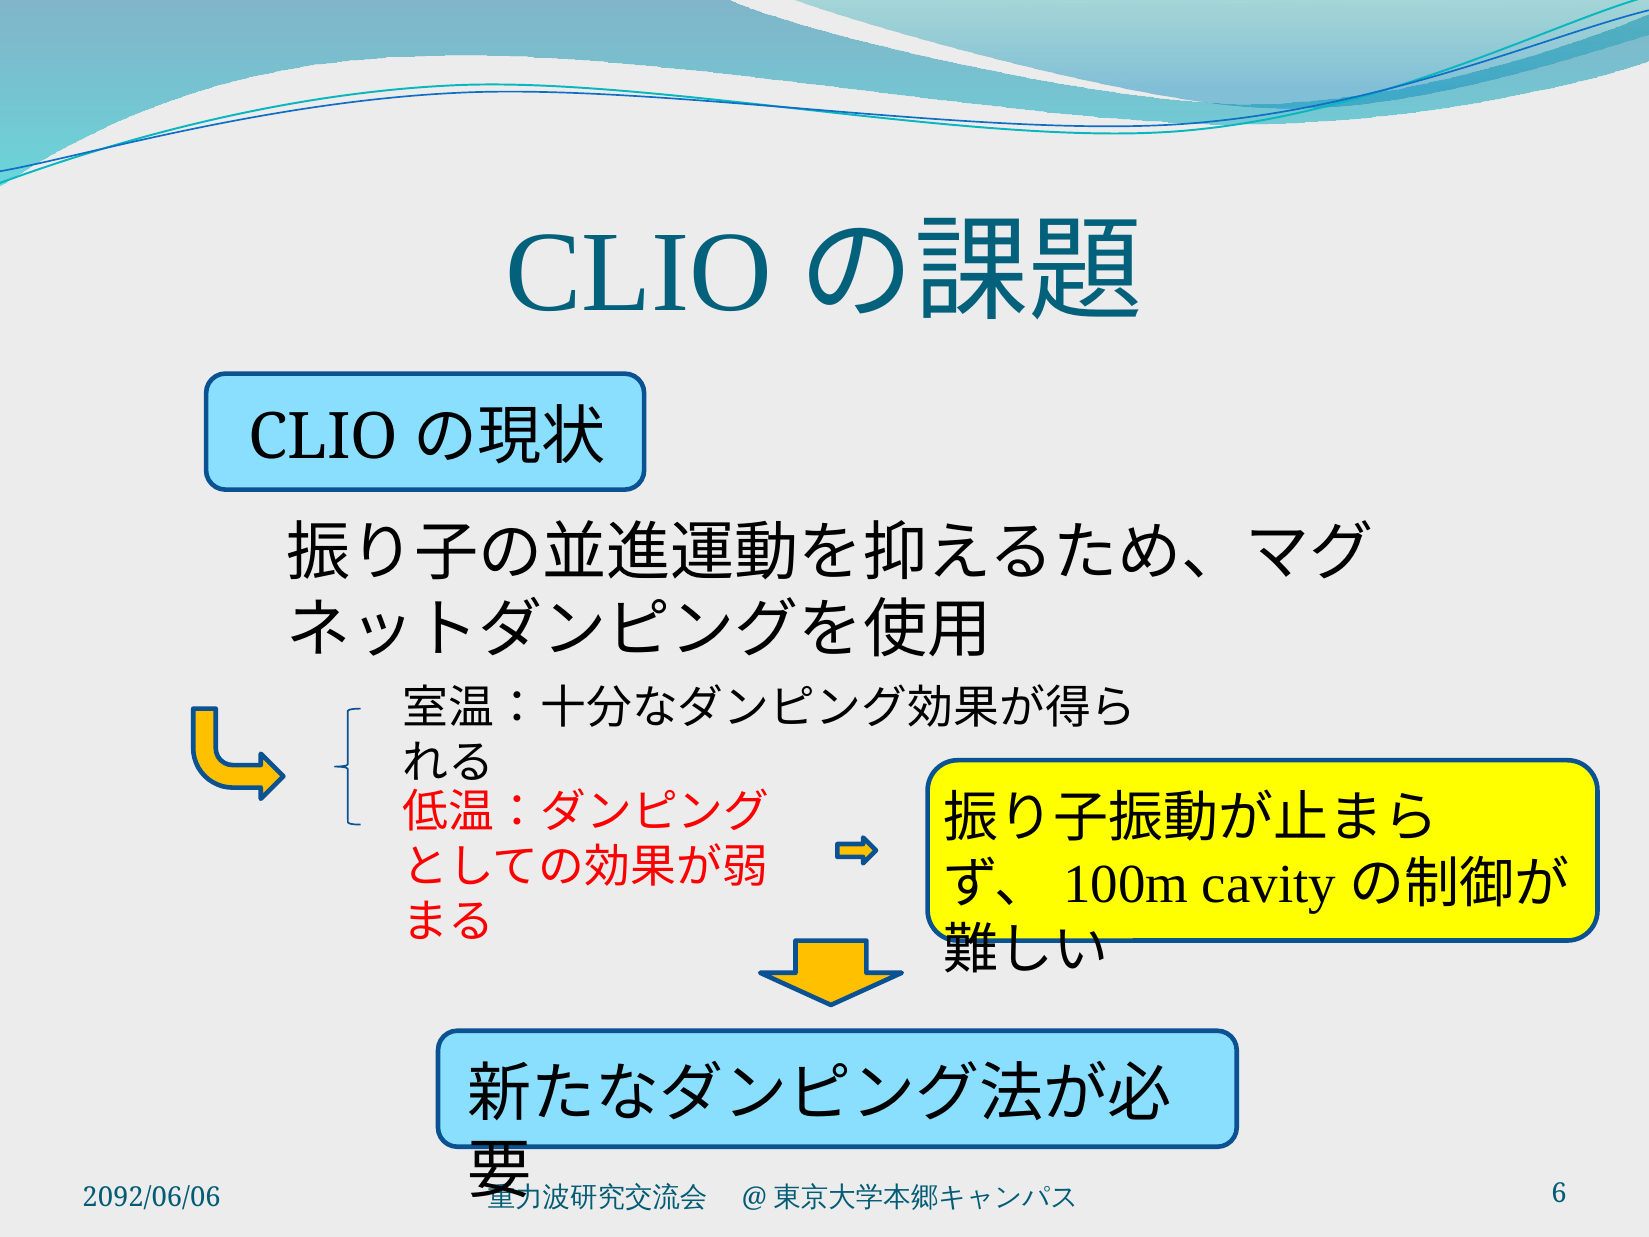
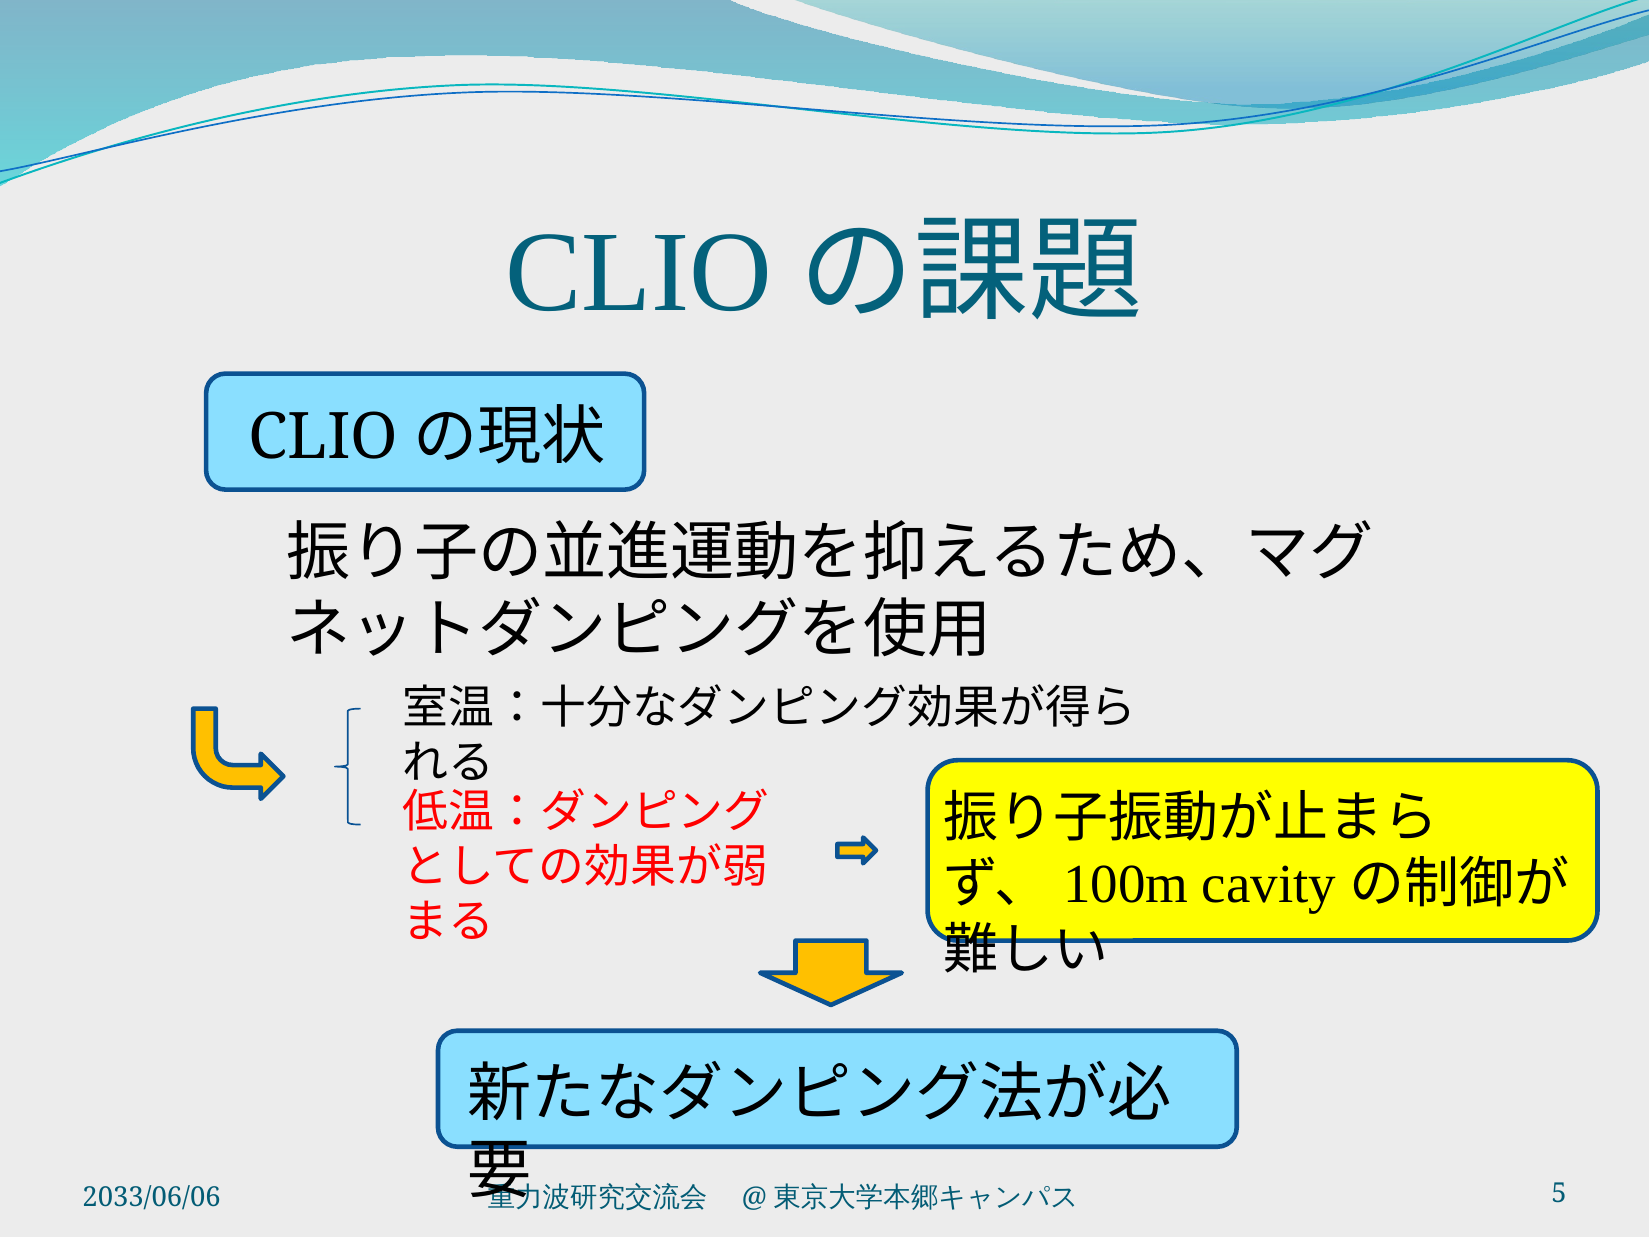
6: 6 -> 5
2092/06/06: 2092/06/06 -> 2033/06/06
